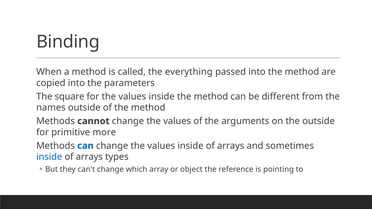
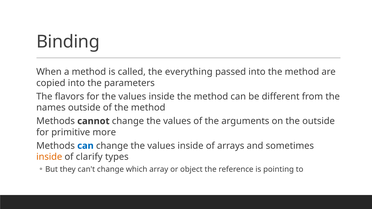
square: square -> flavors
inside at (49, 157) colour: blue -> orange
arrays at (89, 157): arrays -> clarify
